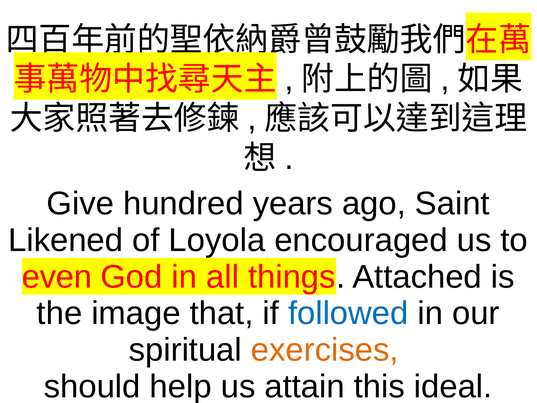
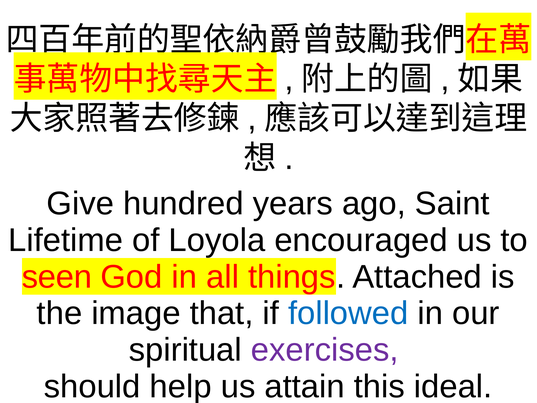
Likened: Likened -> Lifetime
even: even -> seen
exercises colour: orange -> purple
